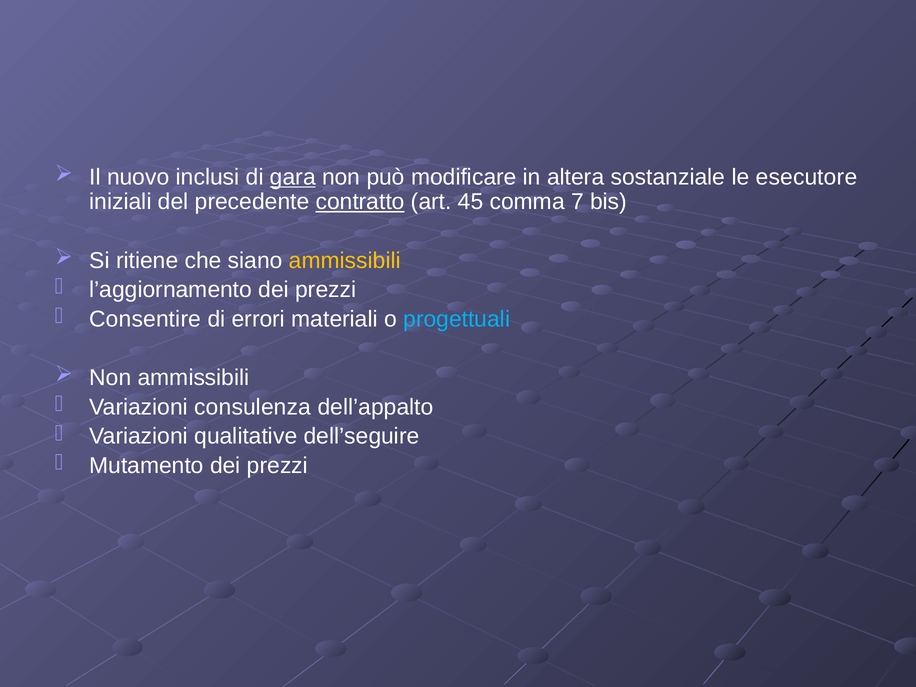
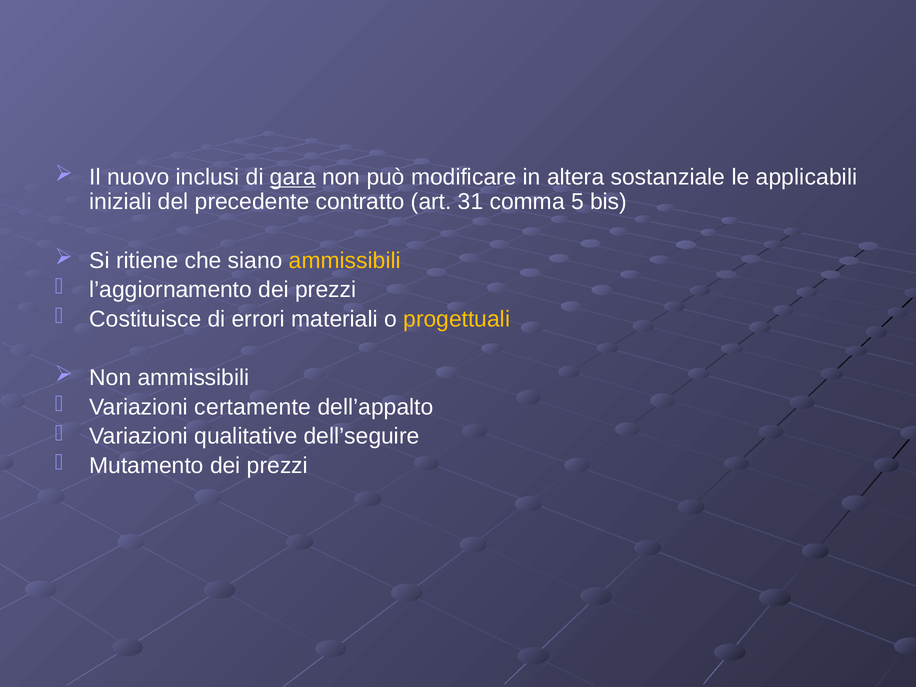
esecutore: esecutore -> applicabili
contratto underline: present -> none
45: 45 -> 31
7: 7 -> 5
Consentire: Consentire -> Costituisce
progettuali colour: light blue -> yellow
consulenza: consulenza -> certamente
